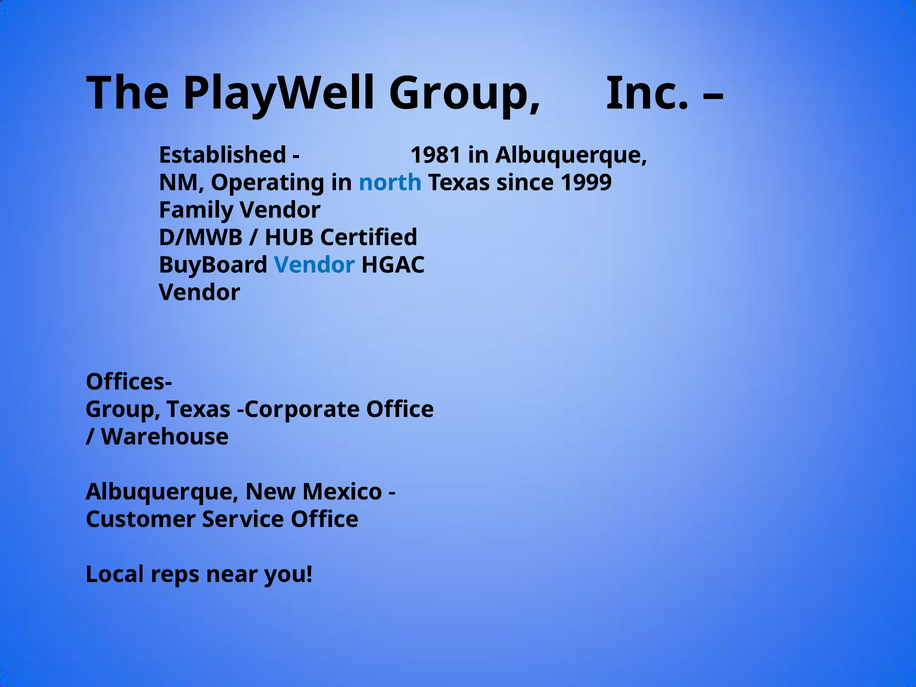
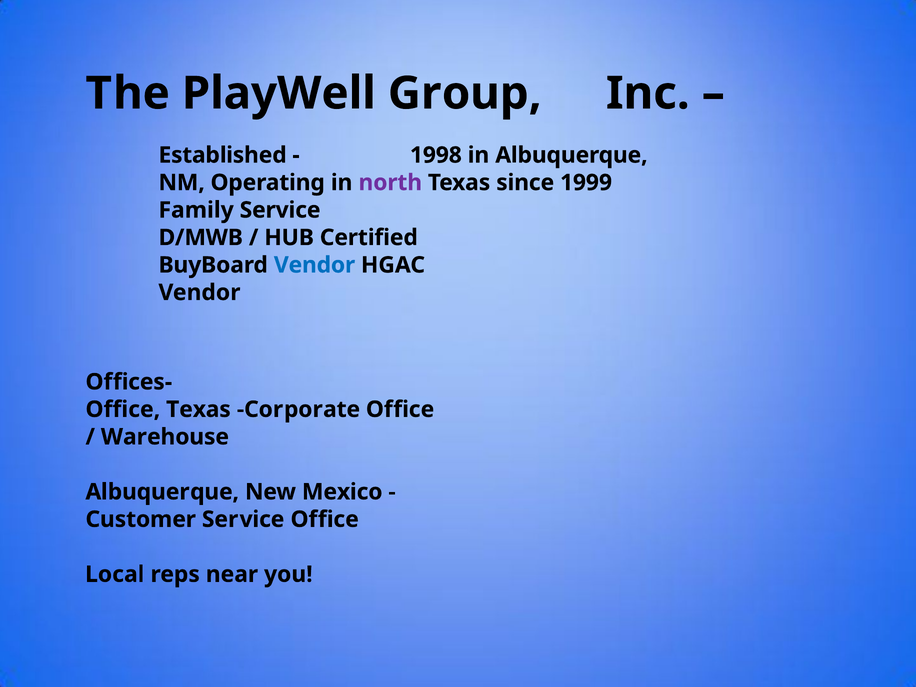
1981: 1981 -> 1998
north colour: blue -> purple
Family Vendor: Vendor -> Service
Group at (123, 409): Group -> Office
